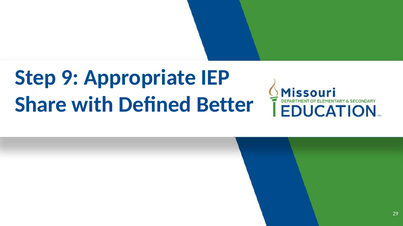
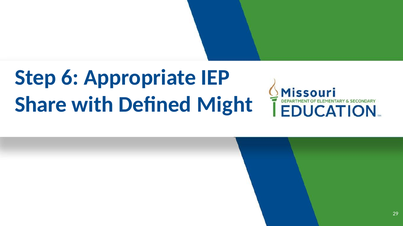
9: 9 -> 6
Better: Better -> Might
